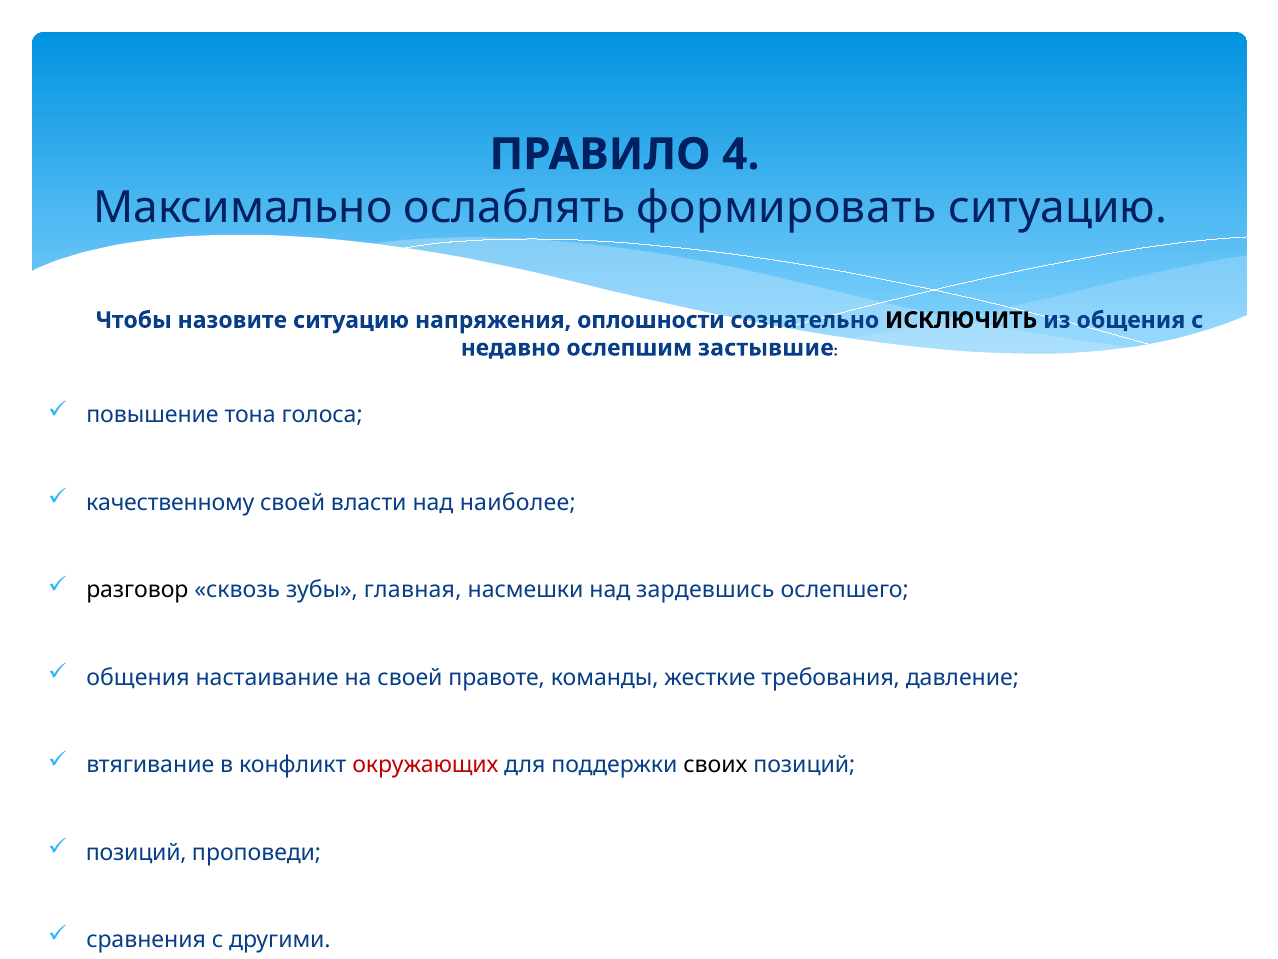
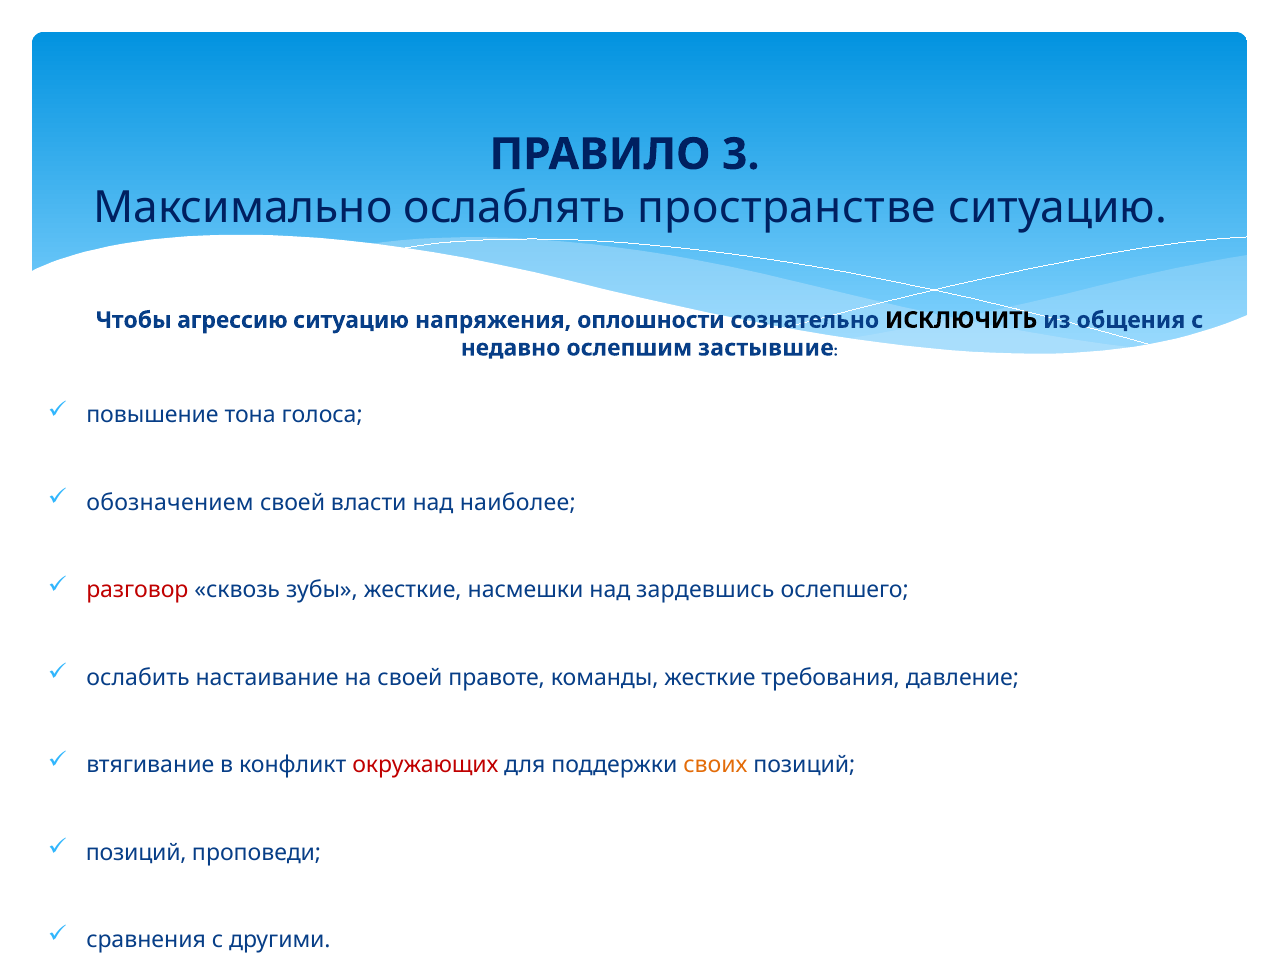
4: 4 -> 3
формировать: формировать -> пространстве
назовите: назовите -> агрессию
качественному: качественному -> обозначением
разговор colour: black -> red
зубы главная: главная -> жесткие
общения at (138, 677): общения -> ослабить
своих colour: black -> orange
